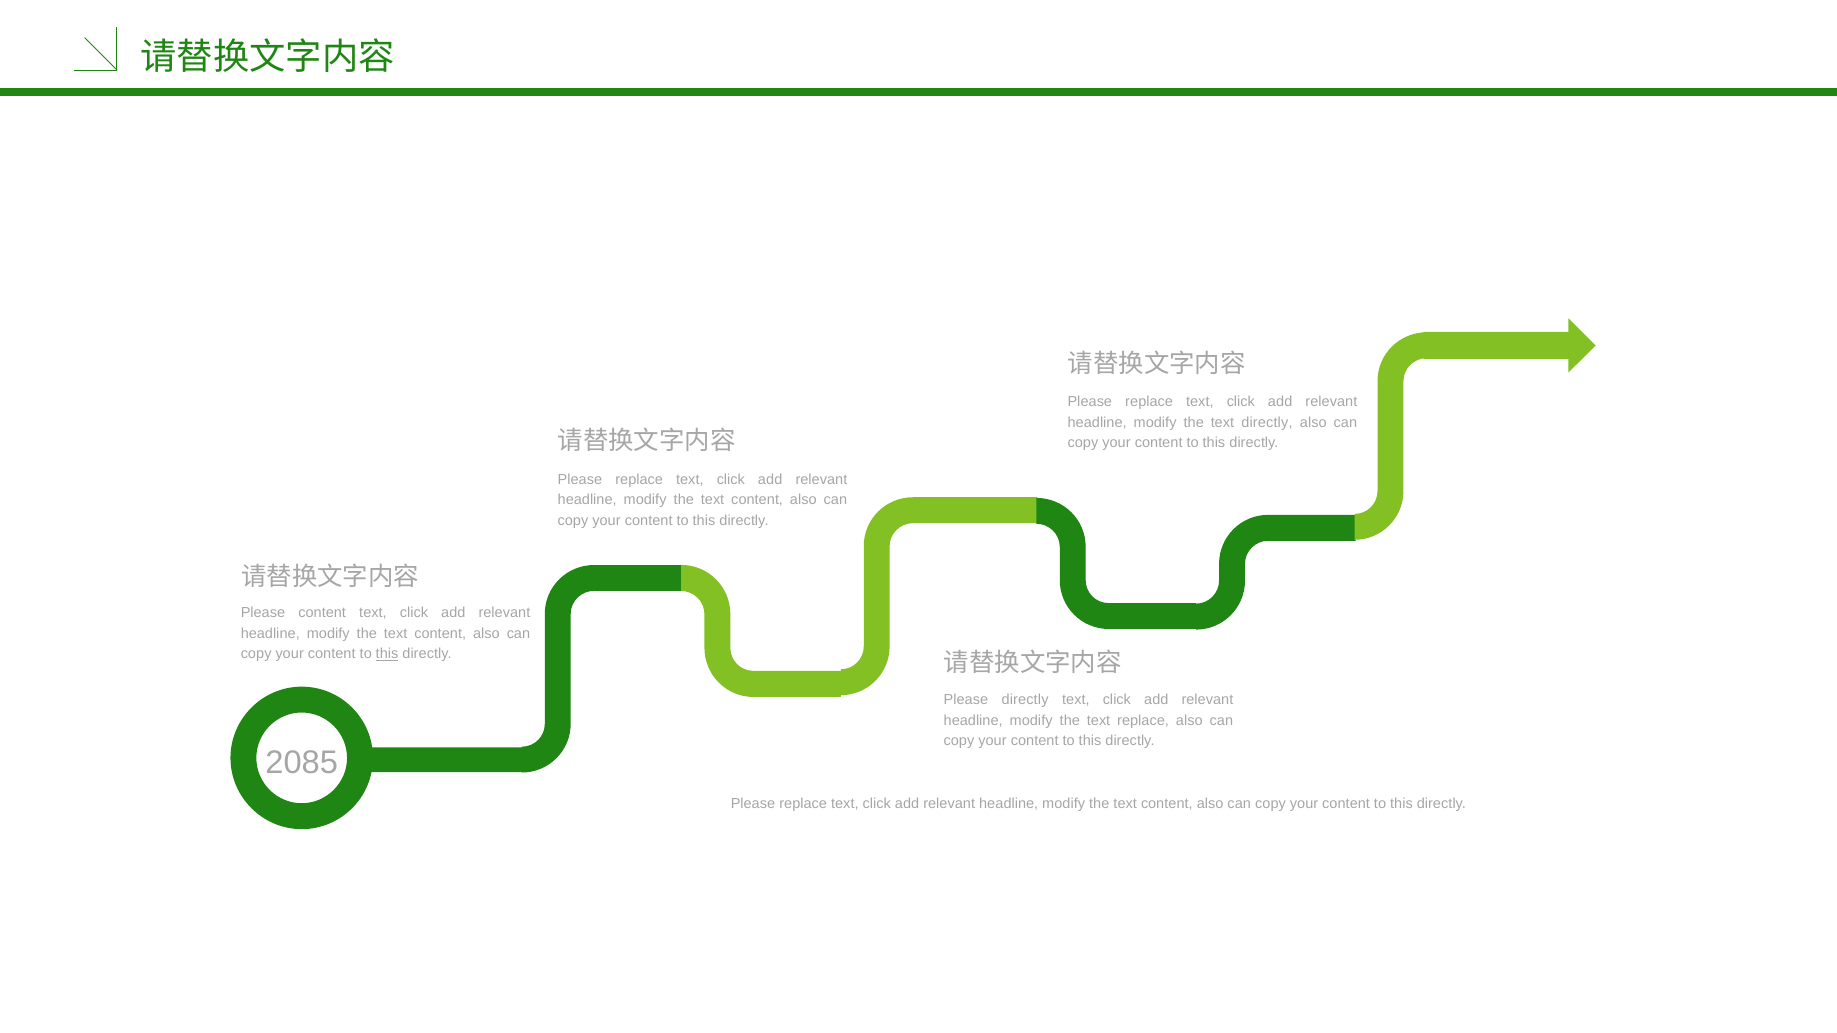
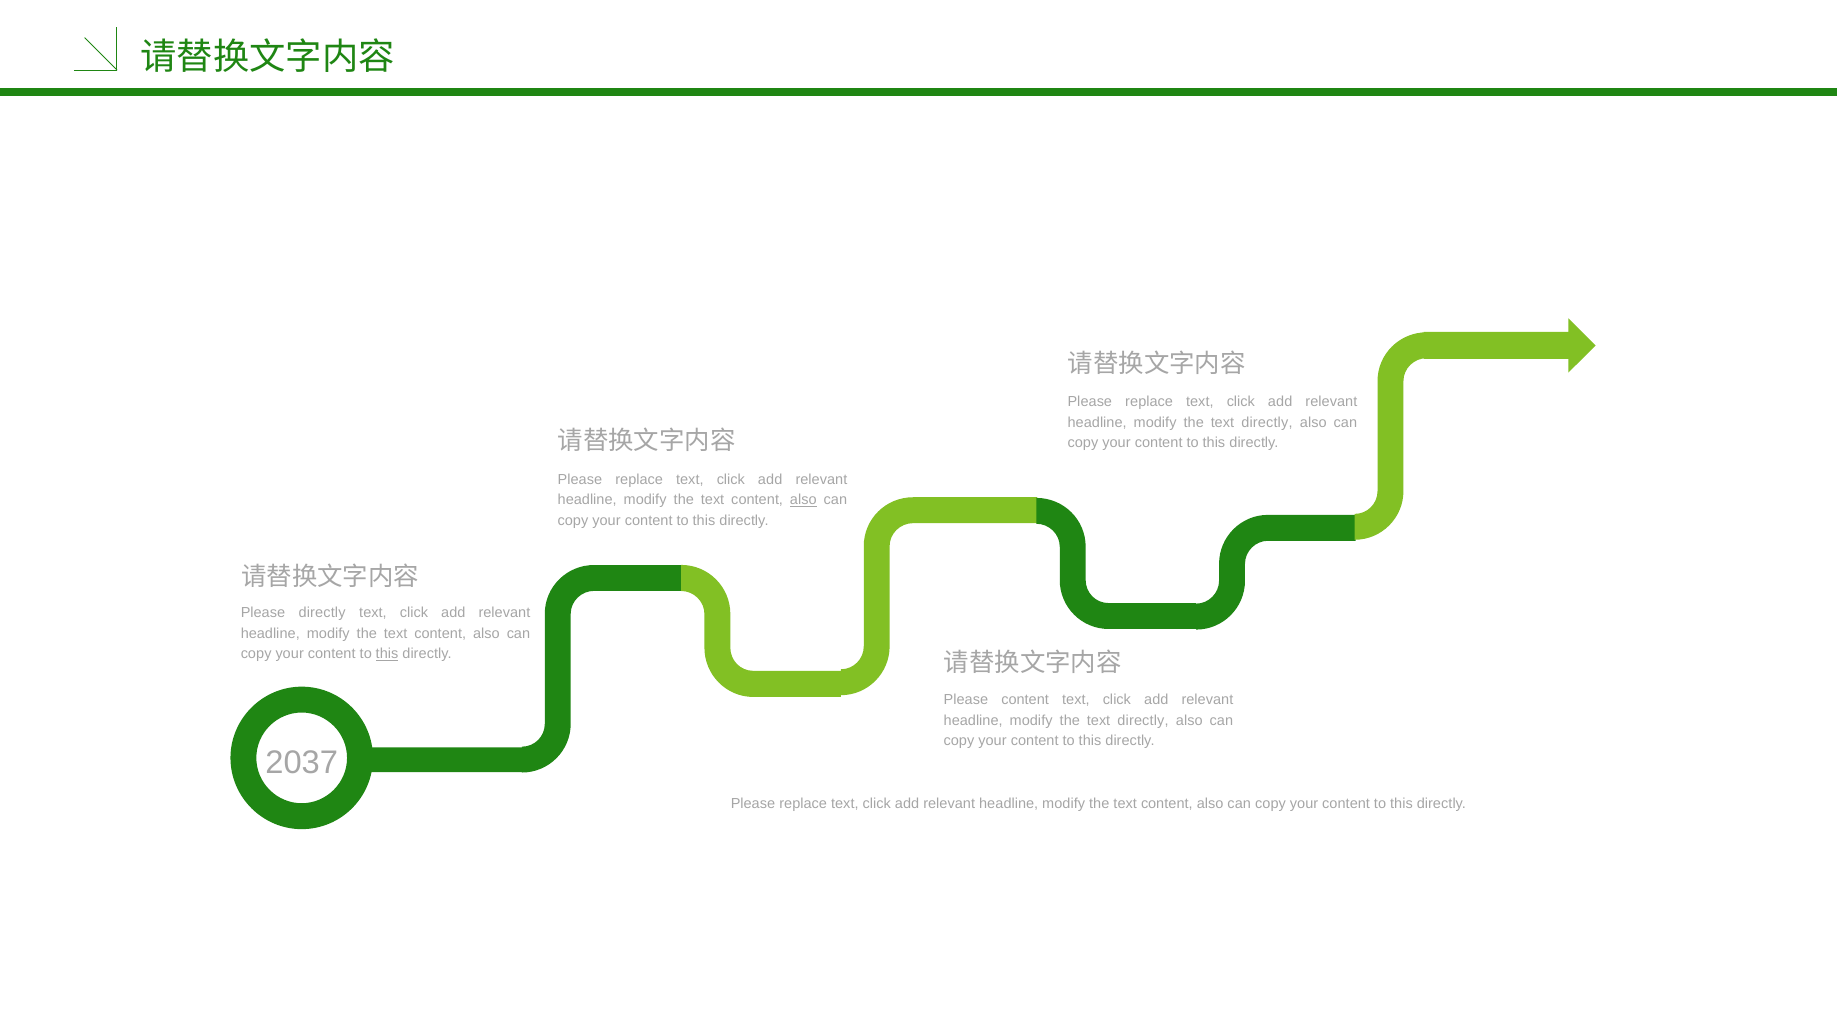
also at (803, 500) underline: none -> present
Please content: content -> directly
Please directly: directly -> content
replace at (1143, 721): replace -> directly
2085: 2085 -> 2037
